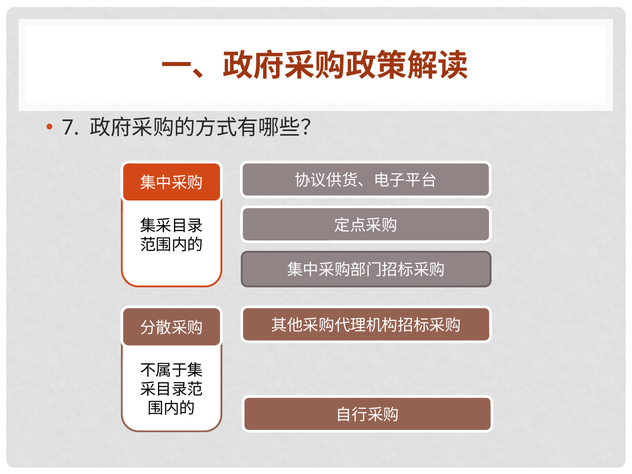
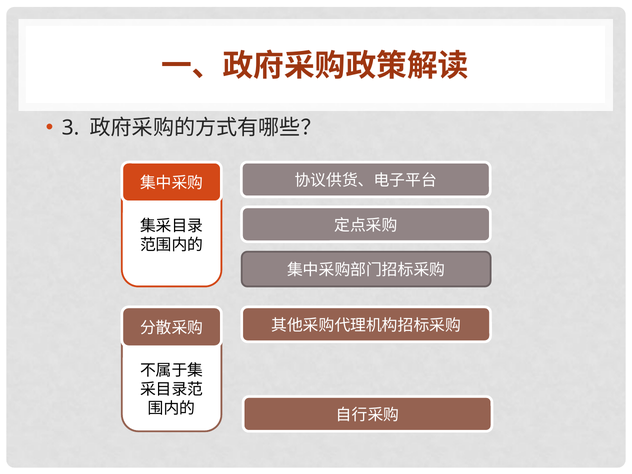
7: 7 -> 3
